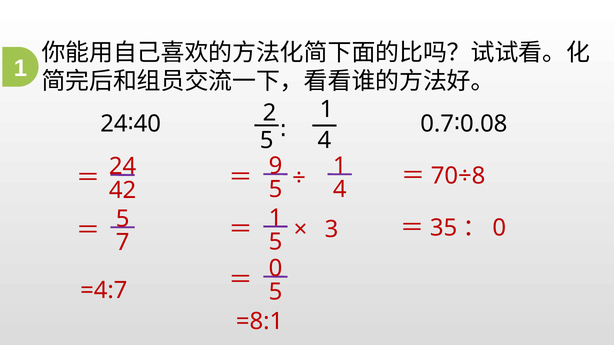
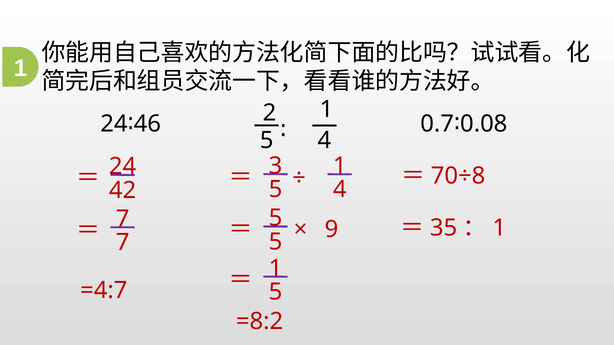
40: 40 -> 46
9: 9 -> 3
0 at (499, 228): 0 -> 1
1 at (275, 218): 1 -> 5
5 at (123, 219): 5 -> 7
3: 3 -> 9
0 at (275, 269): 0 -> 1
=8:1: =8:1 -> =8:2
